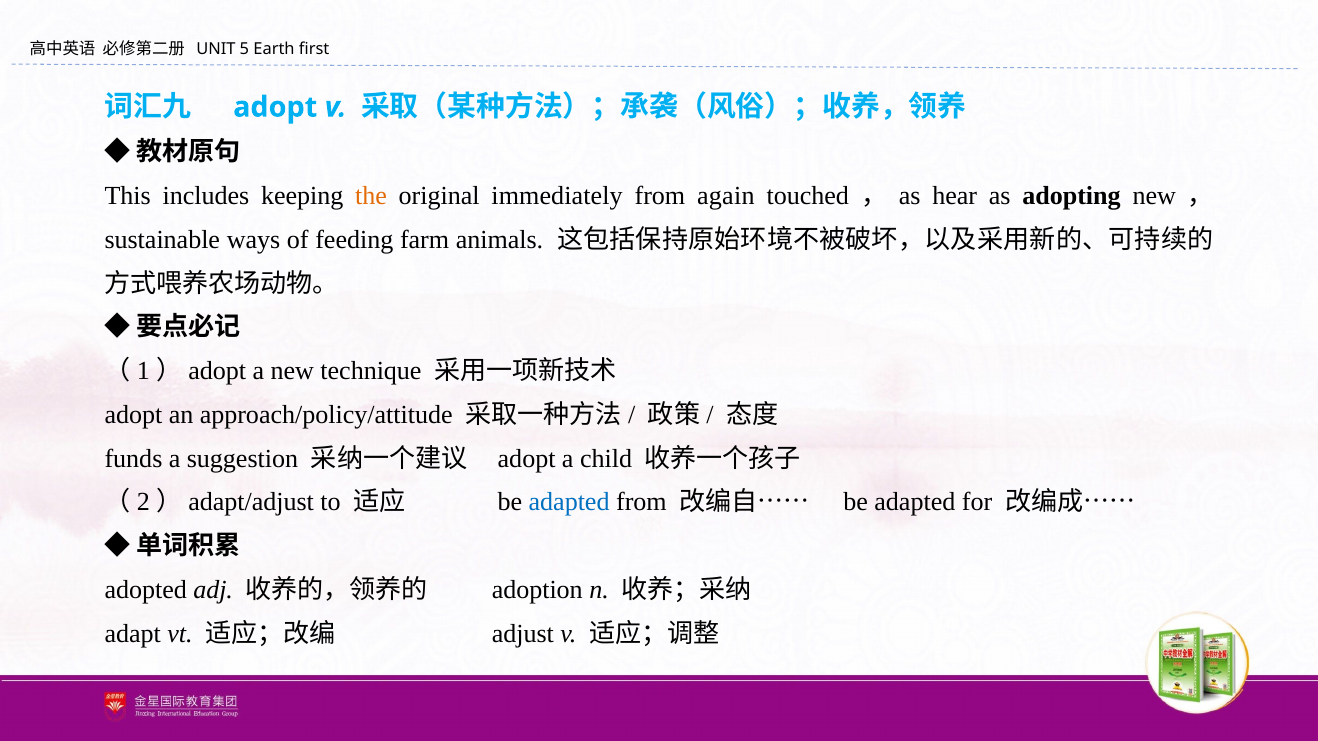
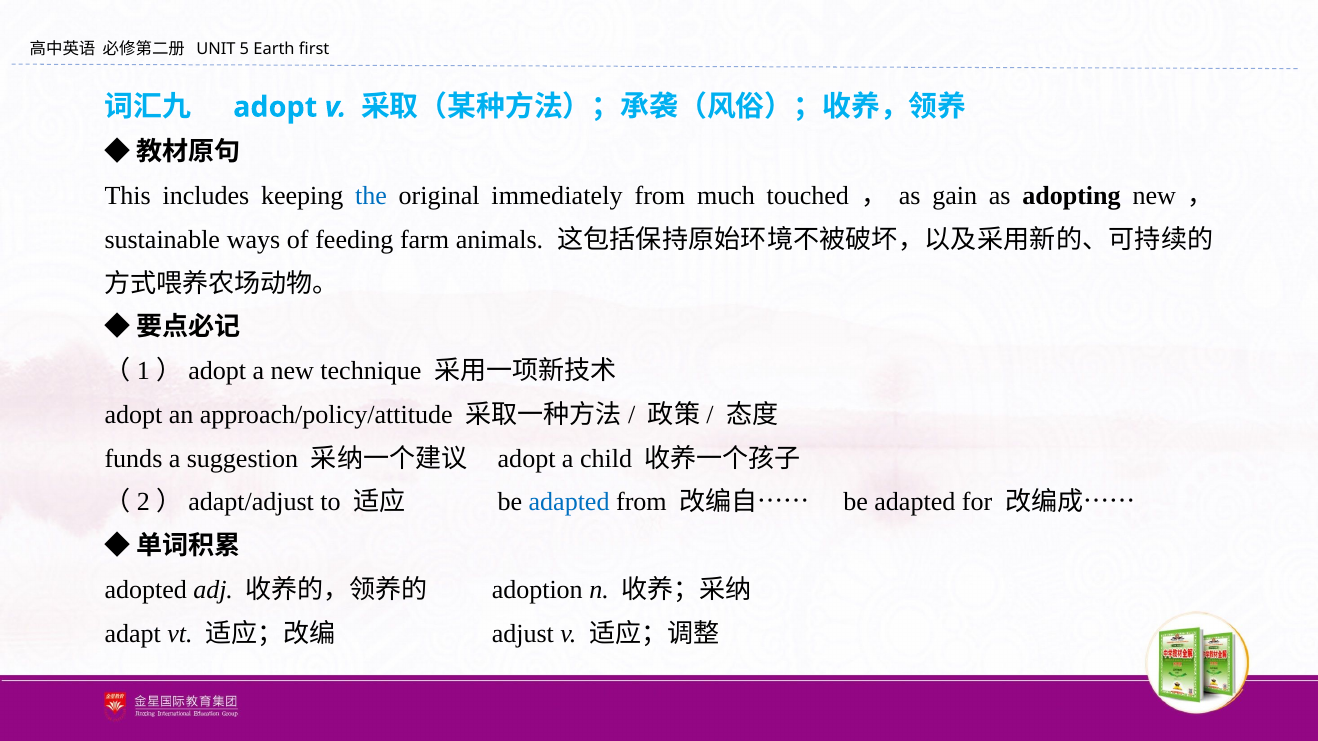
the colour: orange -> blue
again: again -> much
hear: hear -> gain
